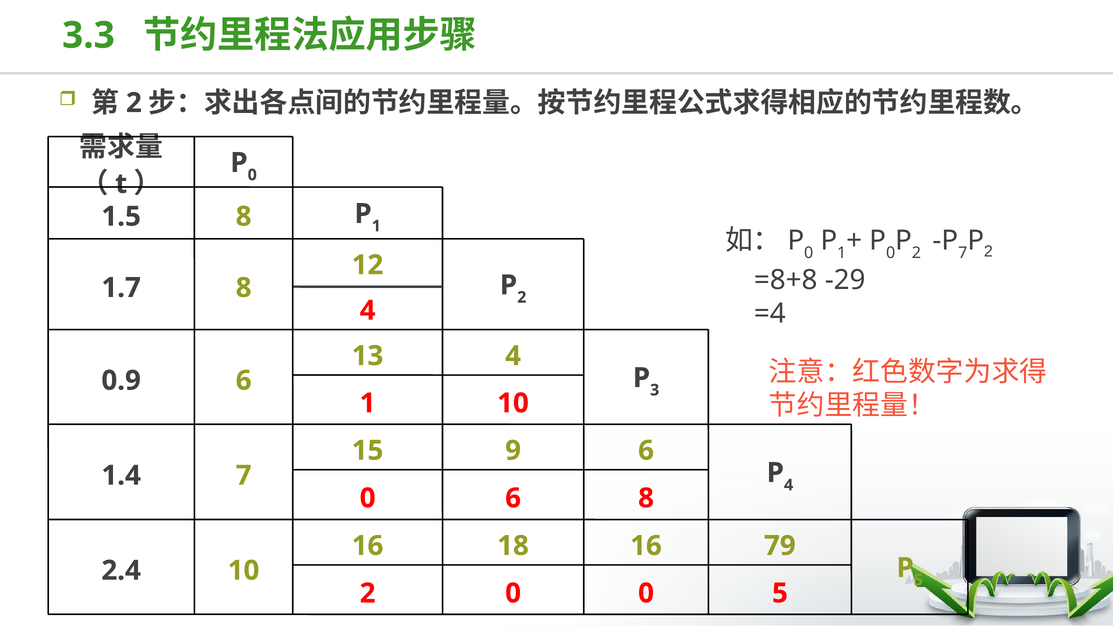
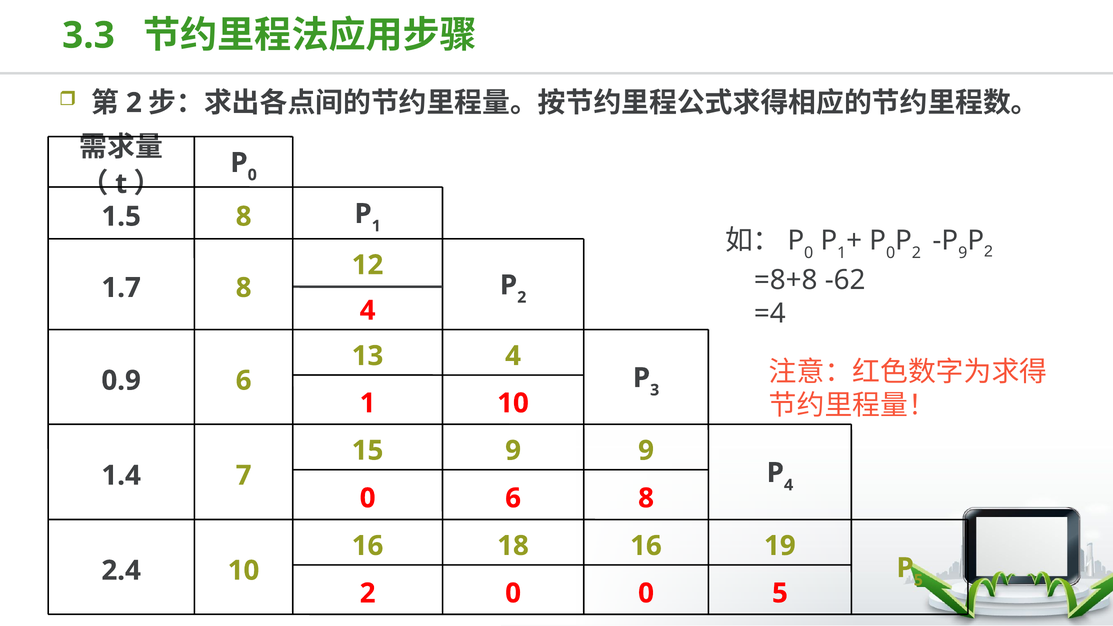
7 at (963, 253): 7 -> 9
-29: -29 -> -62
9 6: 6 -> 9
79: 79 -> 19
